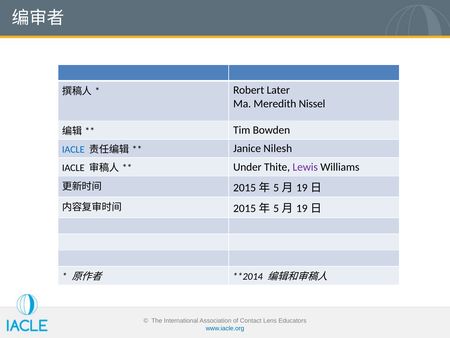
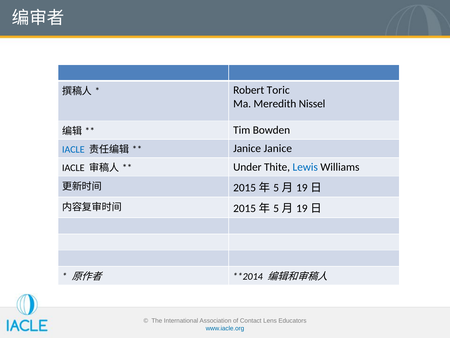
Later: Later -> Toric
Janice Nilesh: Nilesh -> Janice
Lewis colour: purple -> blue
